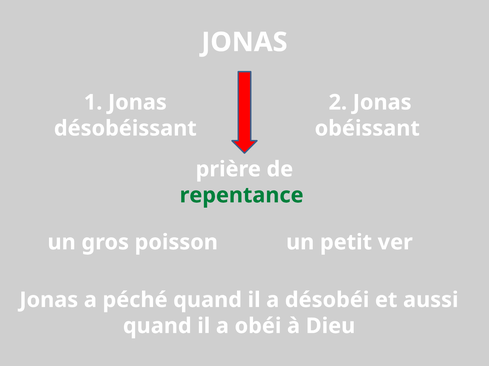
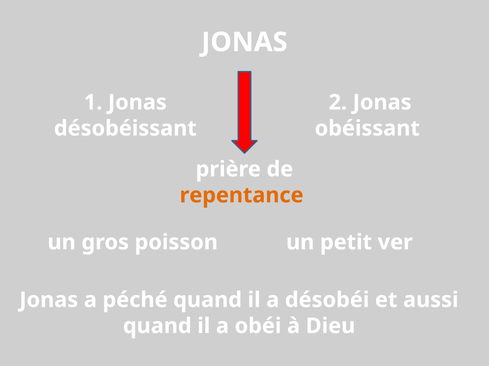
repentance colour: green -> orange
